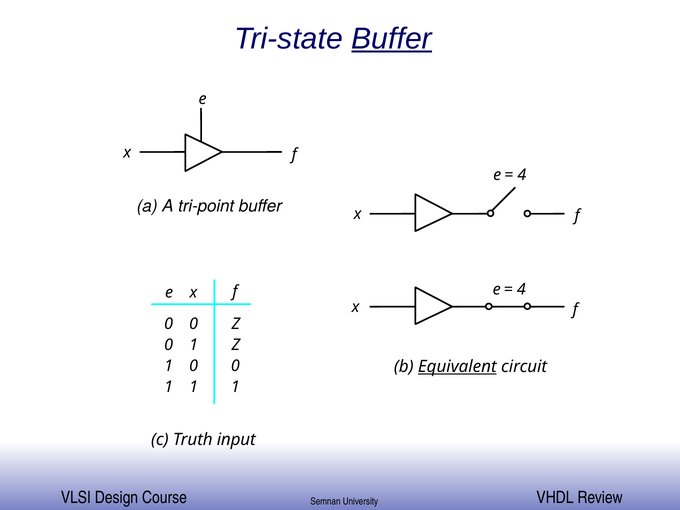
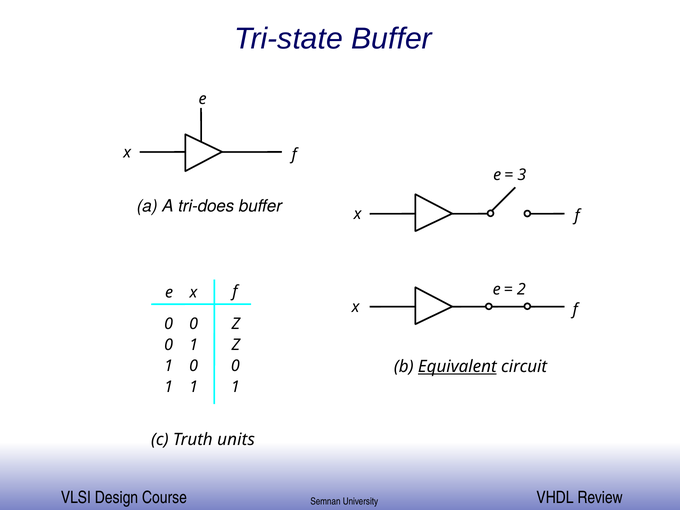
Buffer at (392, 39) underline: present -> none
4 at (522, 175): 4 -> 3
tri-point: tri-point -> tri-does
4 at (521, 289): 4 -> 2
input: input -> units
